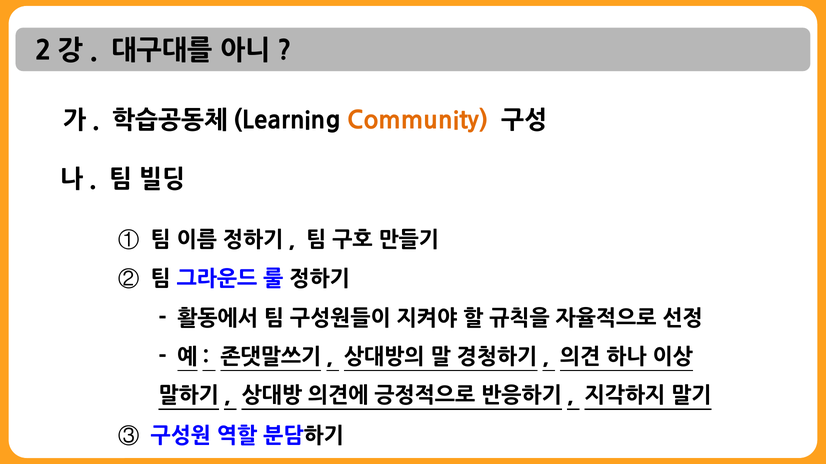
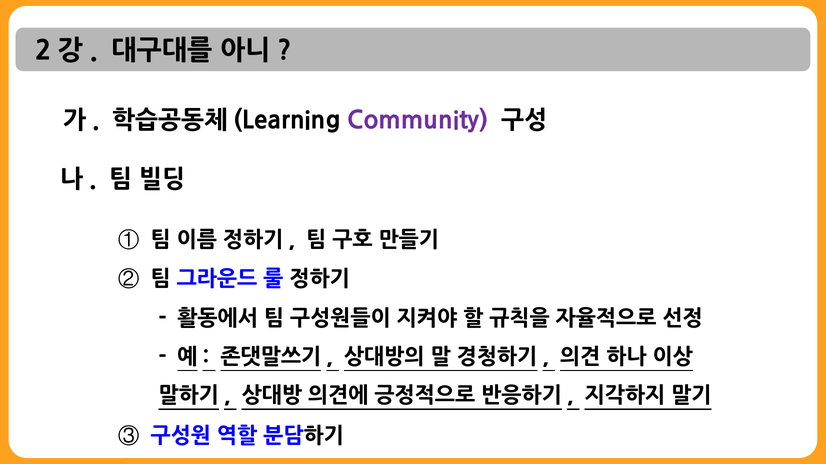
Community colour: orange -> purple
